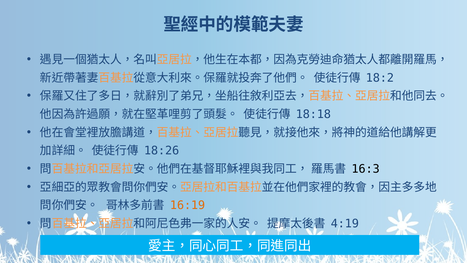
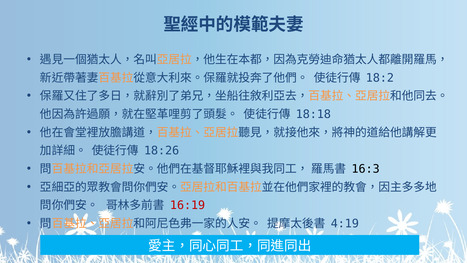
16:19 colour: orange -> red
